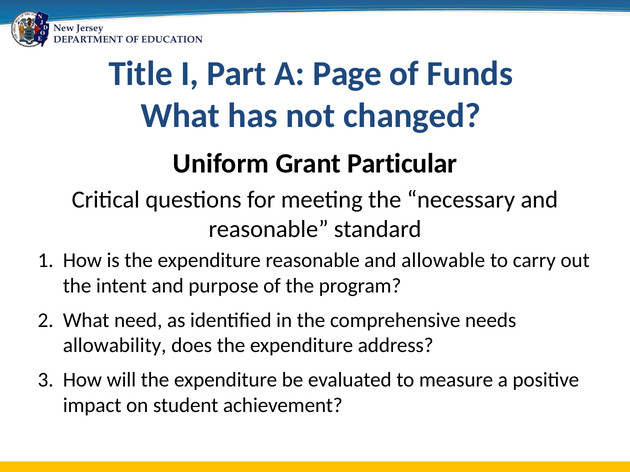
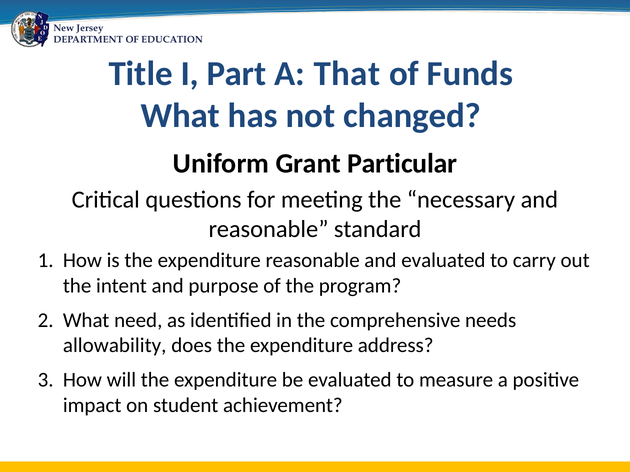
Page: Page -> That
and allowable: allowable -> evaluated
